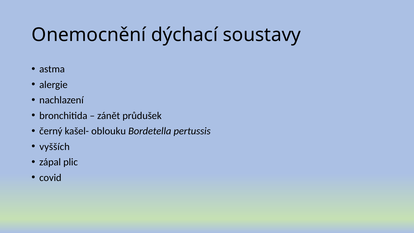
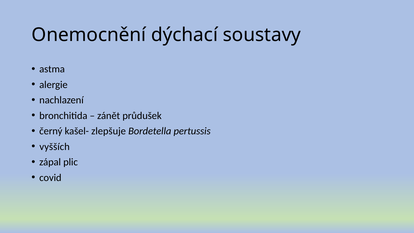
oblouku: oblouku -> zlepšuje
